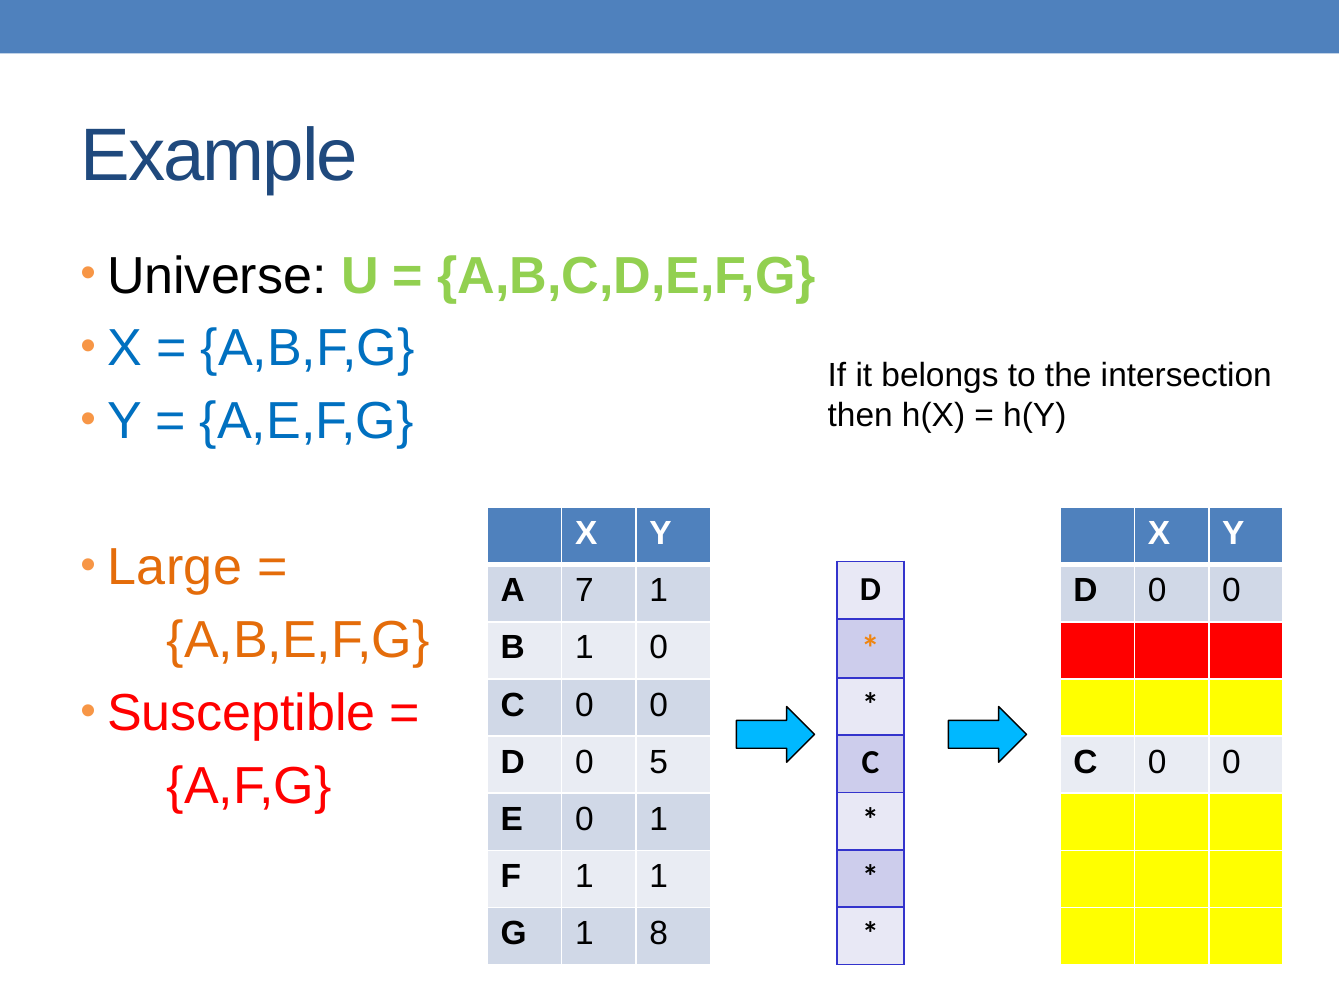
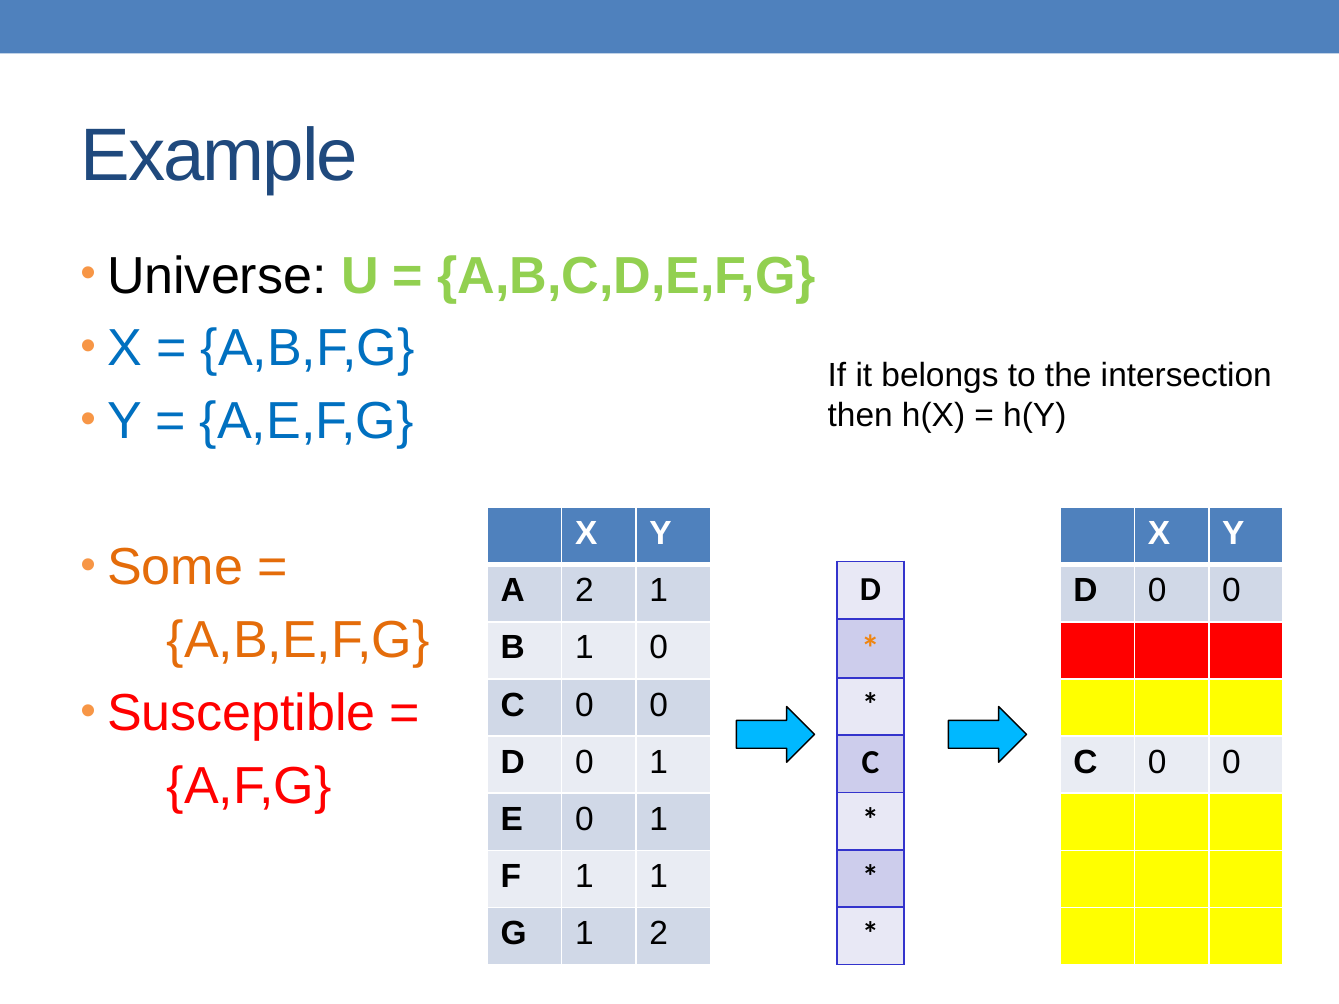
Large: Large -> Some
A 7: 7 -> 2
D 0 5: 5 -> 1
1 8: 8 -> 2
